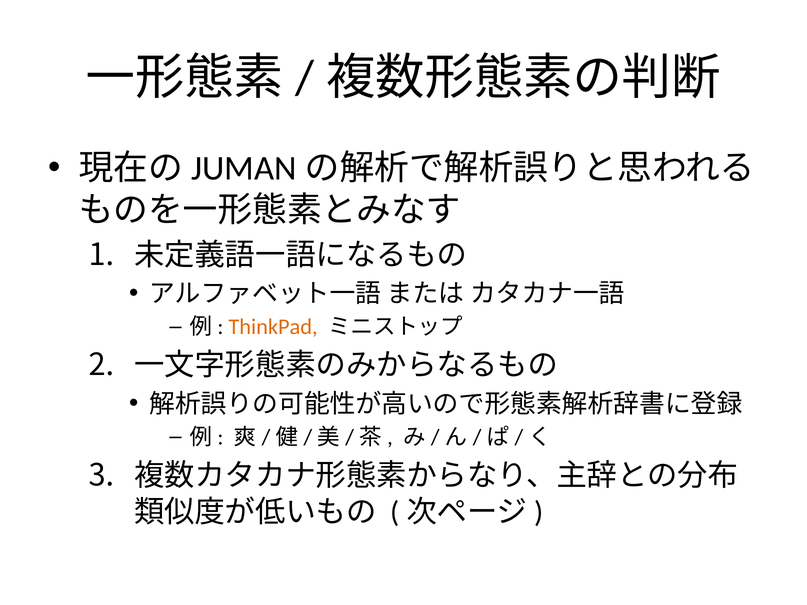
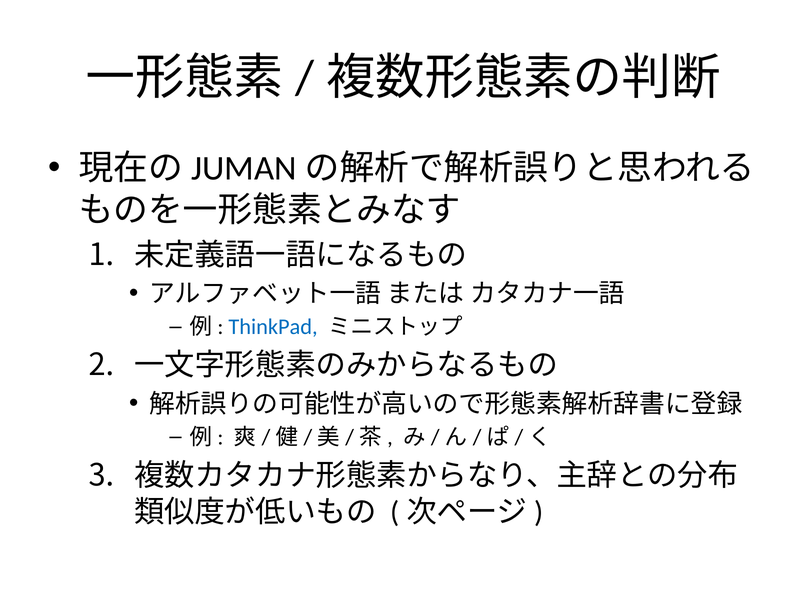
ThinkPad colour: orange -> blue
